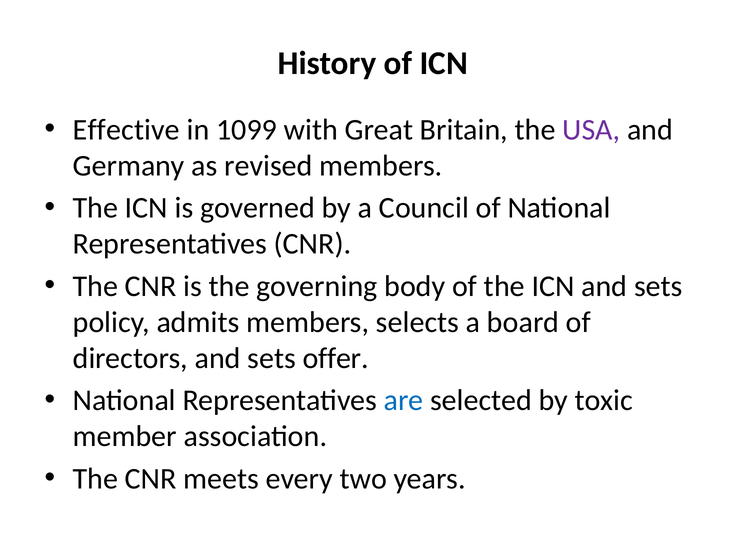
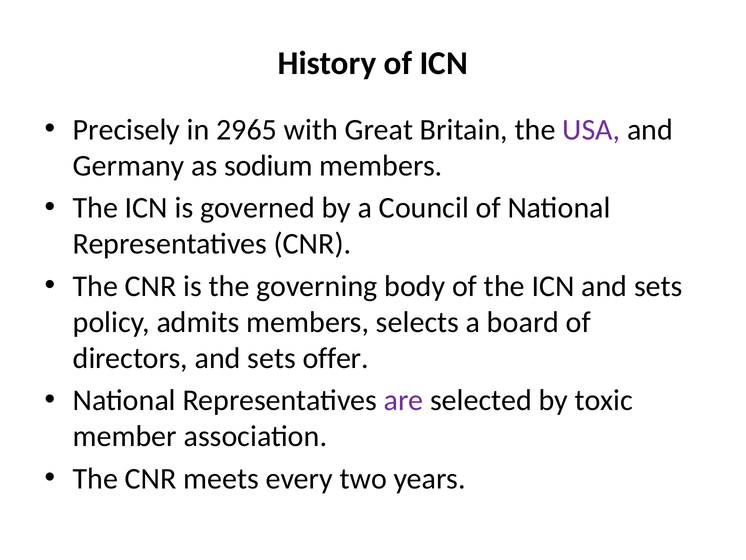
Effective: Effective -> Precisely
1099: 1099 -> 2965
revised: revised -> sodium
are colour: blue -> purple
